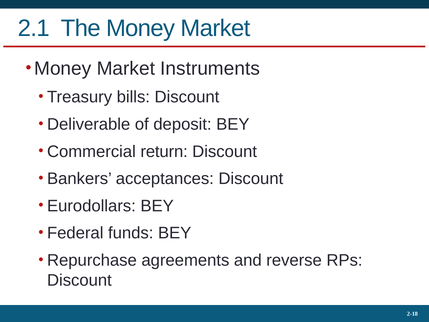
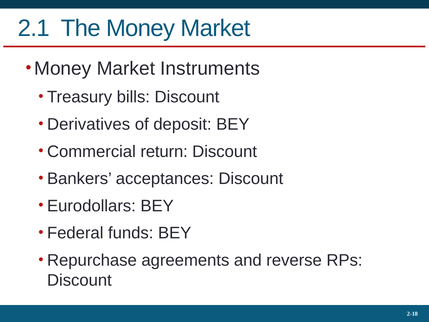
Deliverable: Deliverable -> Derivatives
